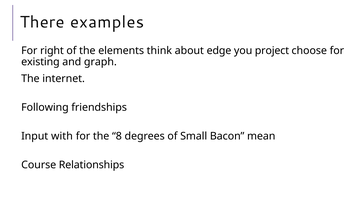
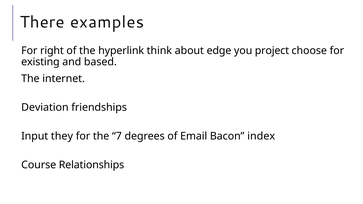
elements: elements -> hyperlink
graph: graph -> based
Following: Following -> Deviation
with: with -> they
8: 8 -> 7
Small: Small -> Email
mean: mean -> index
